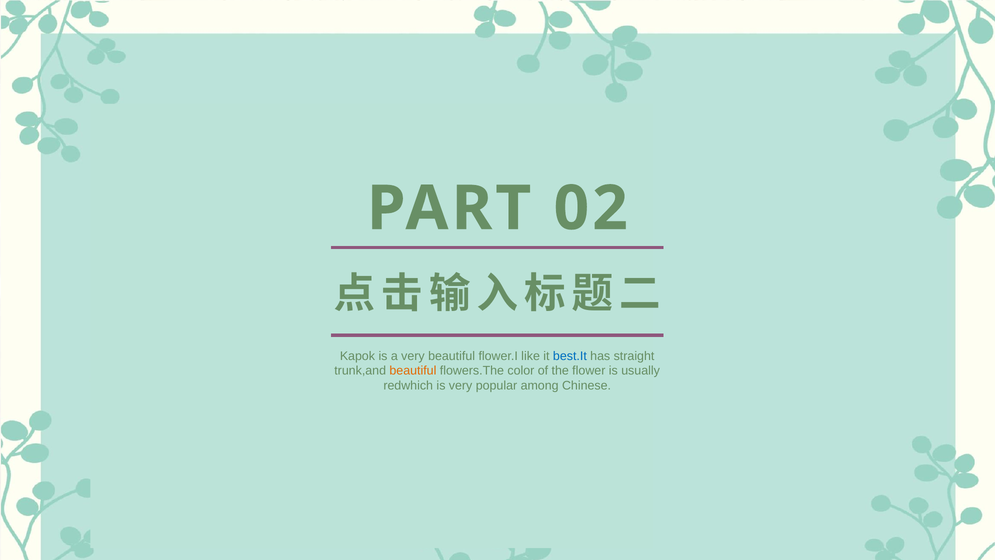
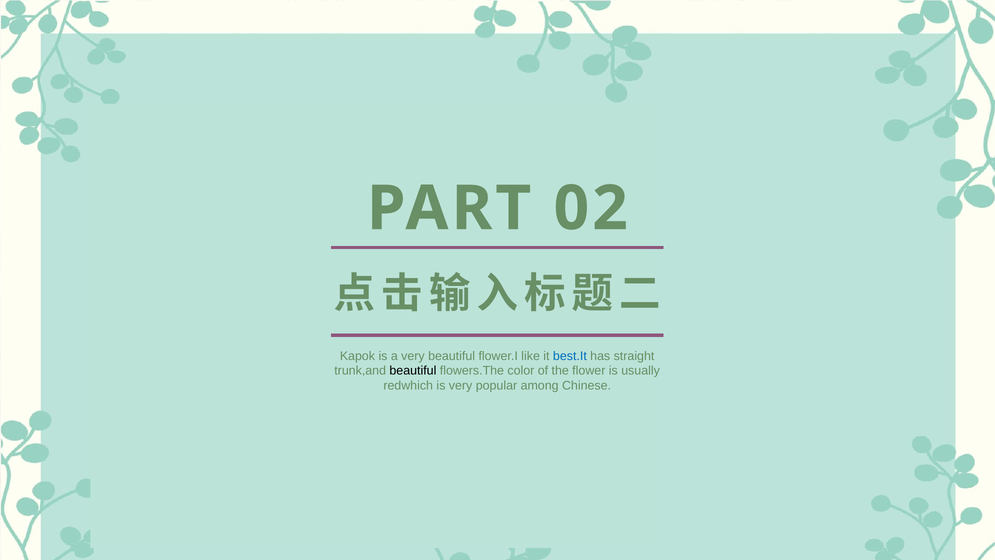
beautiful at (413, 371) colour: orange -> black
